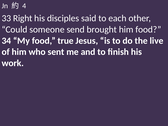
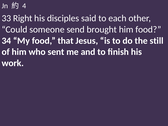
true: true -> that
live: live -> still
